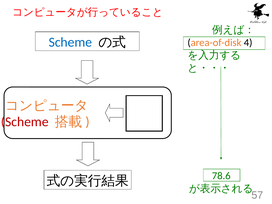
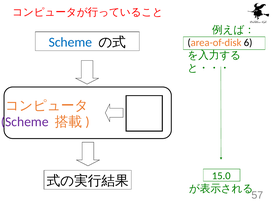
4: 4 -> 6
Scheme at (25, 122) colour: red -> purple
78.6: 78.6 -> 15.0
